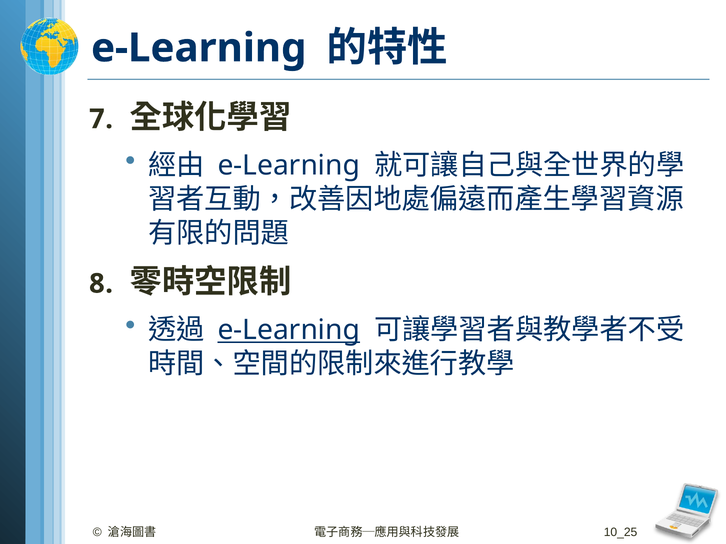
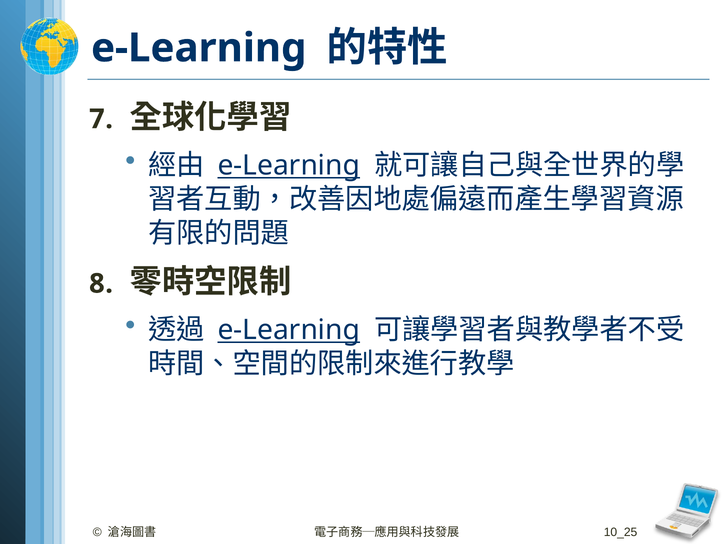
e-Learning at (289, 166) underline: none -> present
